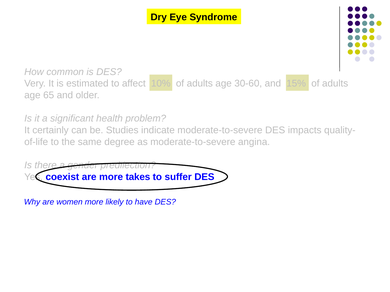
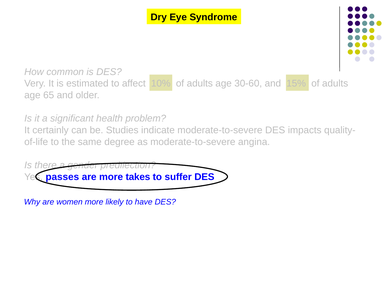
coexist: coexist -> passes
